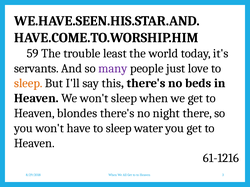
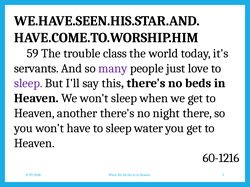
least: least -> class
sleep at (28, 83) colour: orange -> purple
blondes: blondes -> another
61-1216: 61-1216 -> 60-1216
